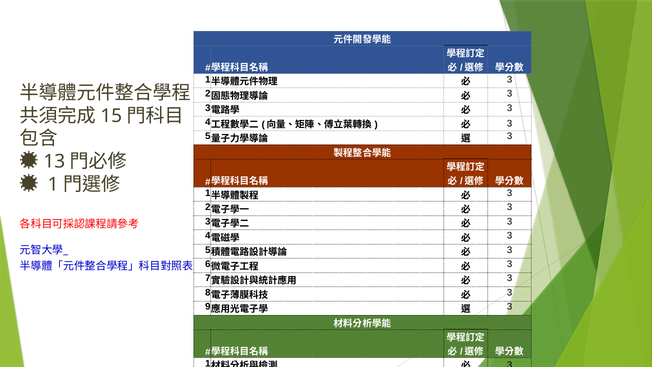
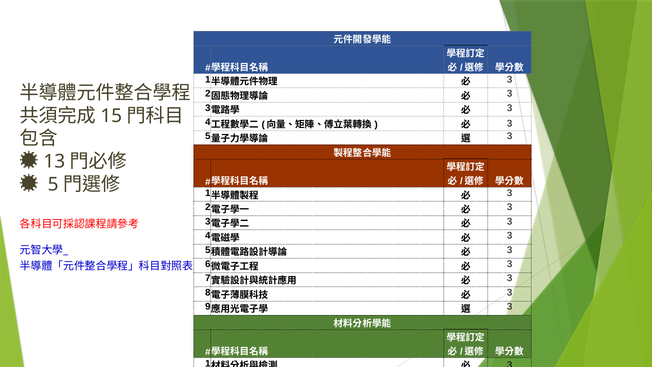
1 at (53, 184): 1 -> 5
